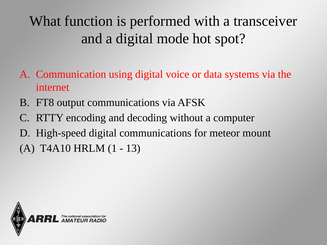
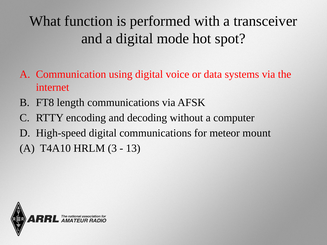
output: output -> length
1: 1 -> 3
